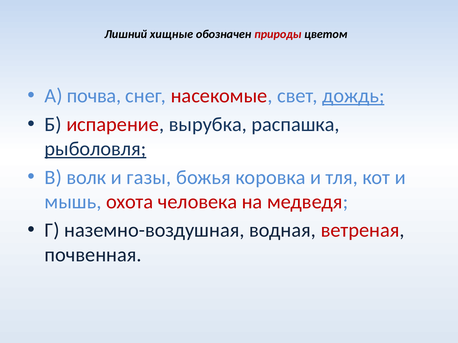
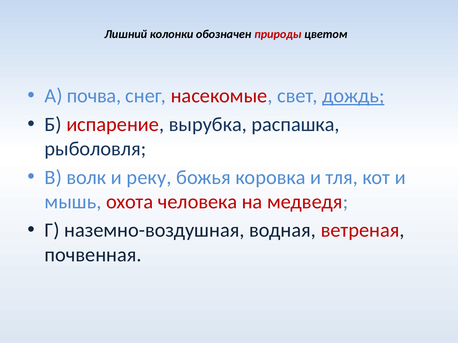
хищные: хищные -> колонки
рыболовля underline: present -> none
газы: газы -> реку
